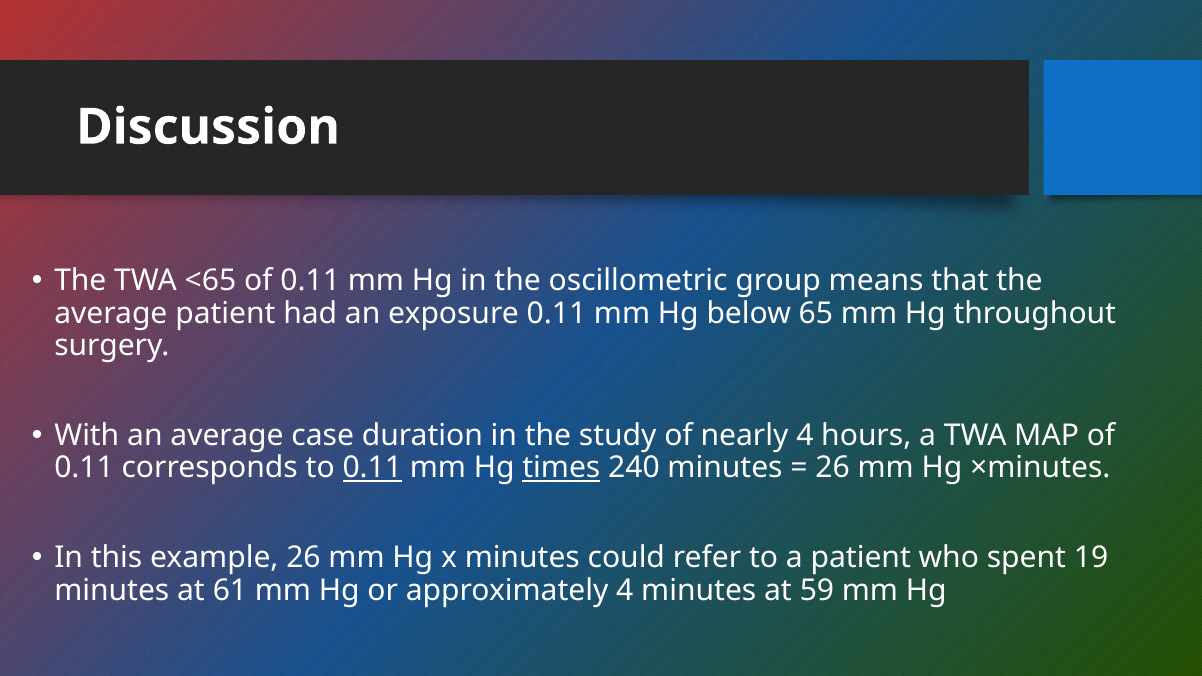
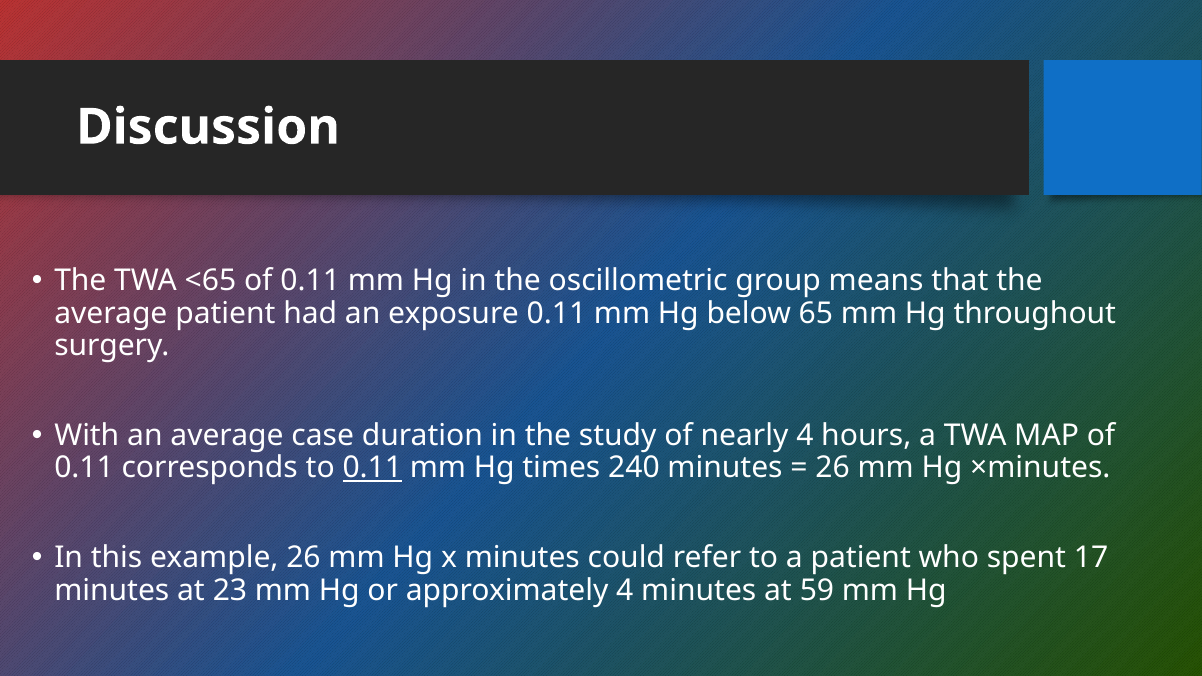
times underline: present -> none
19: 19 -> 17
61: 61 -> 23
